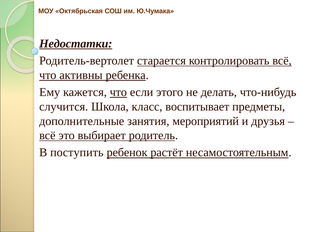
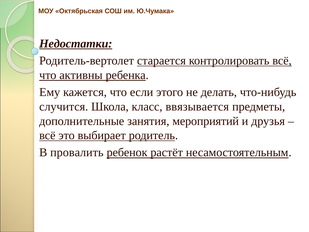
что at (118, 92) underline: present -> none
воспитывает: воспитывает -> ввязывается
поступить: поступить -> провалить
